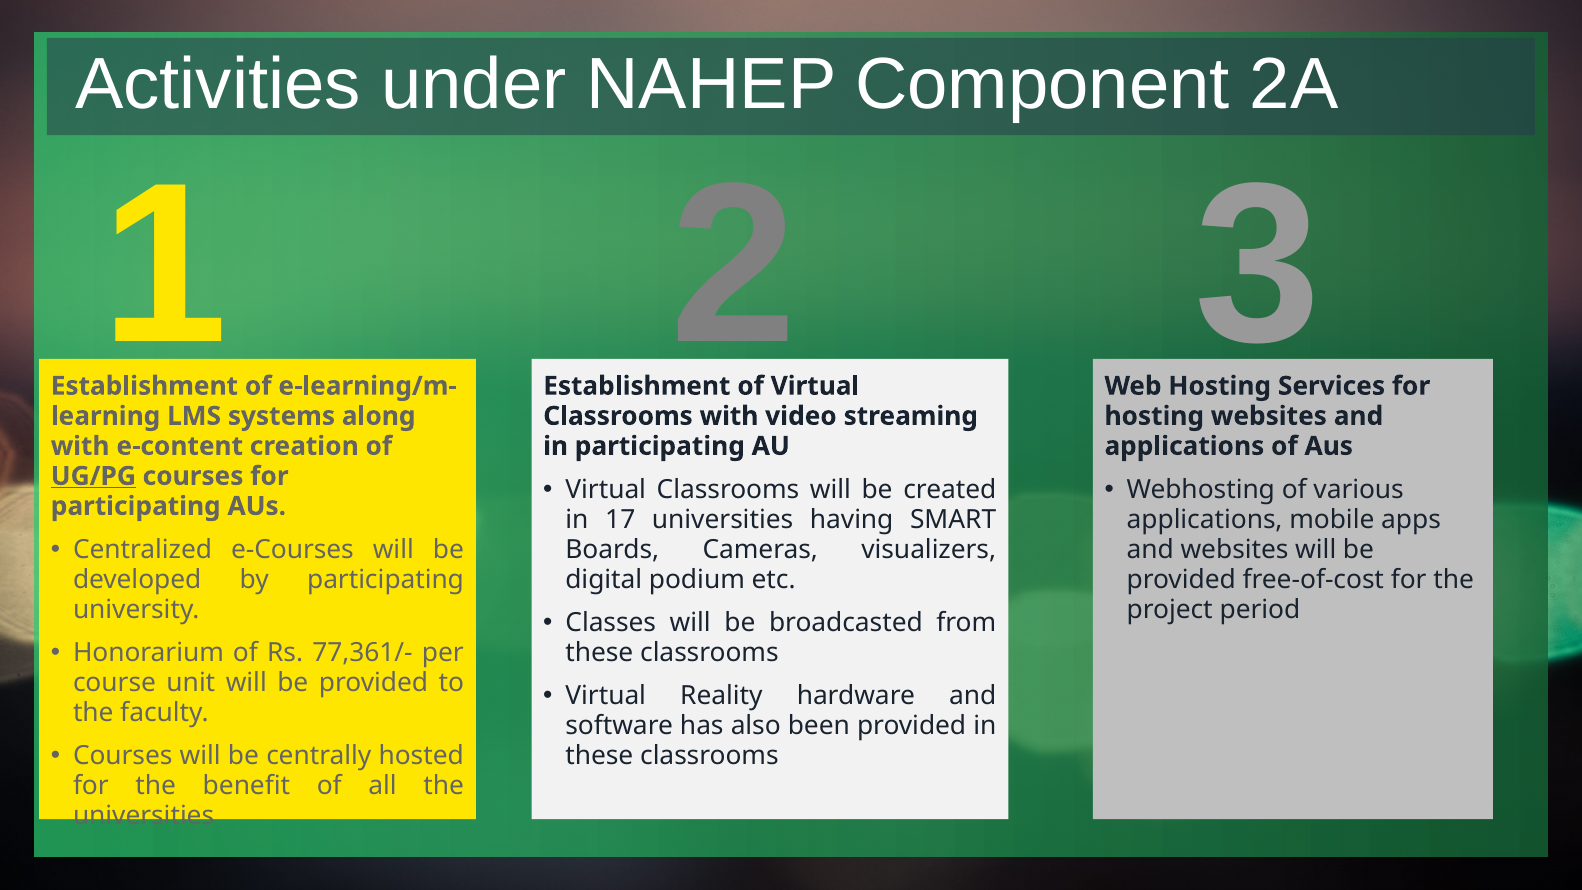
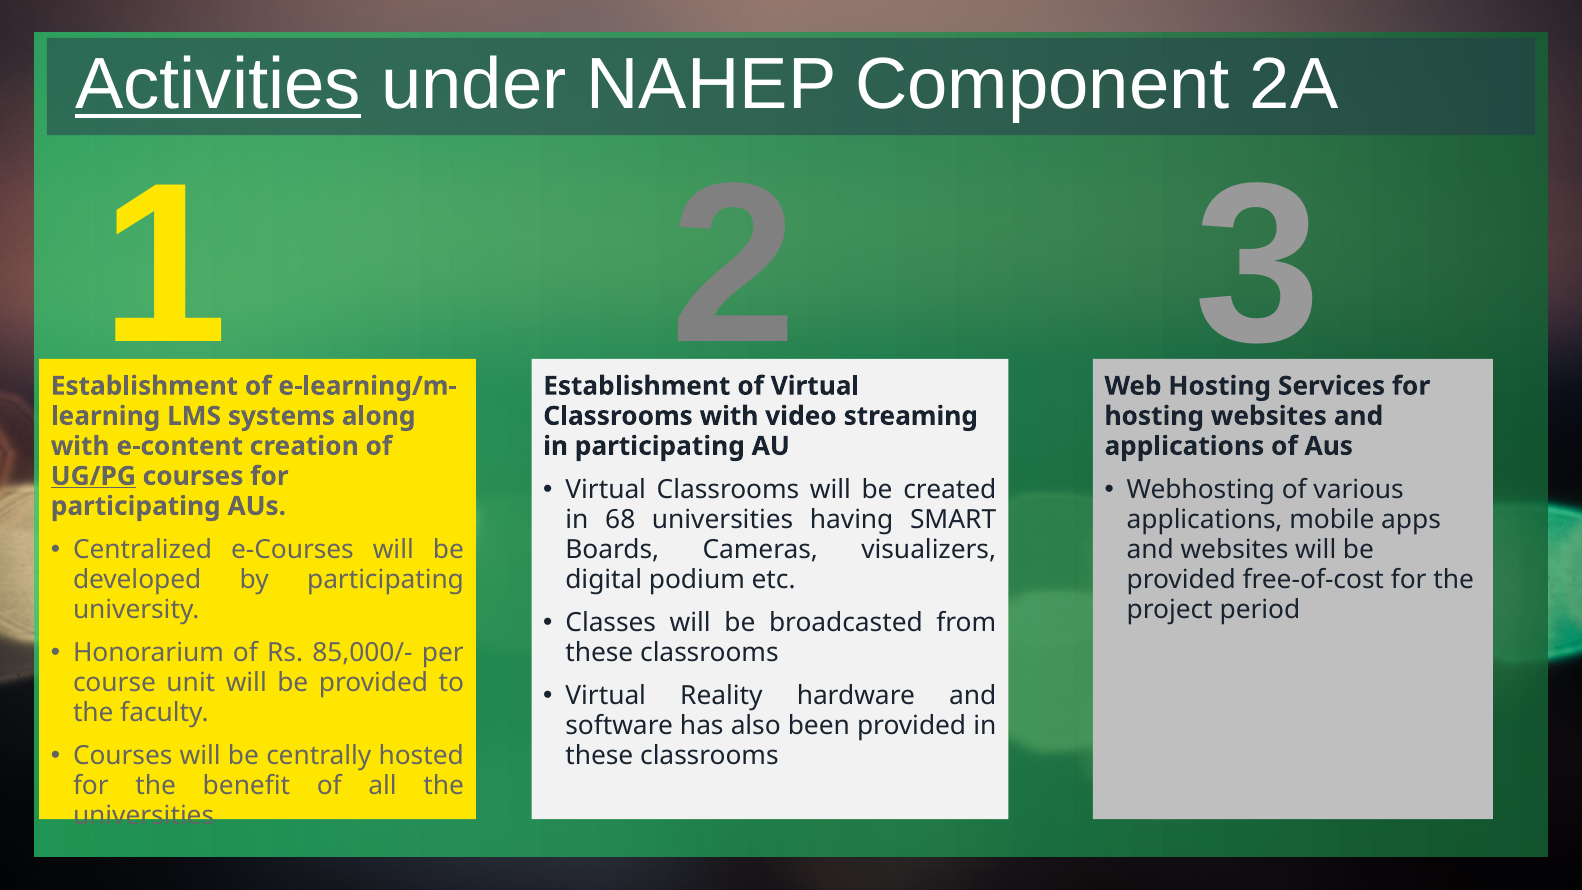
Activities underline: none -> present
17: 17 -> 68
77,361/-: 77,361/- -> 85,000/-
